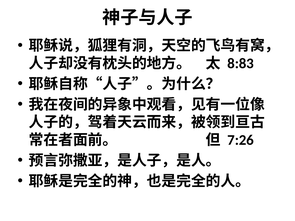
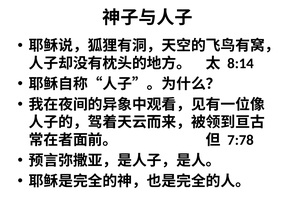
8:83: 8:83 -> 8:14
7:26: 7:26 -> 7:78
